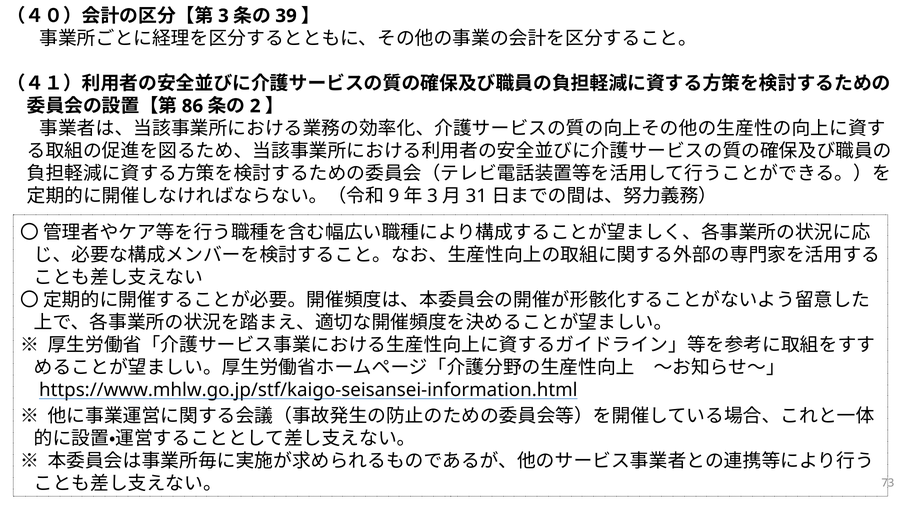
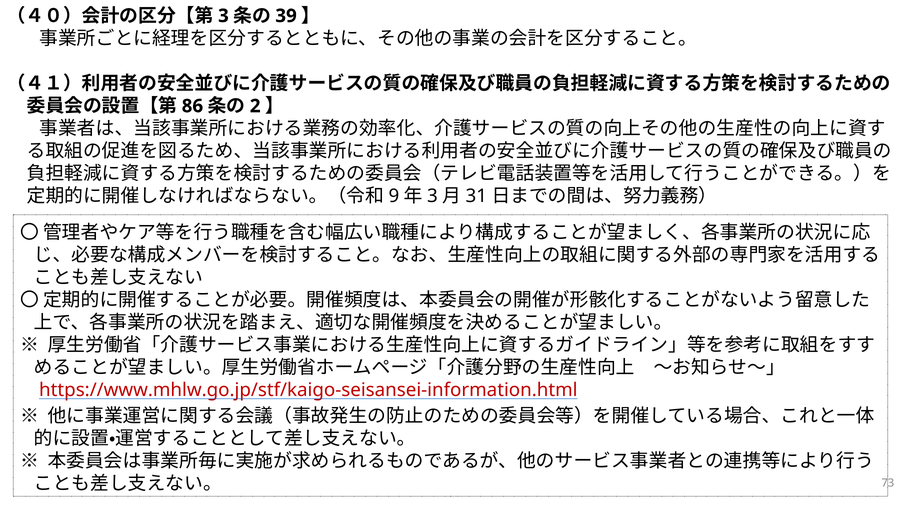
https://www.mhlw.go.jp/stf/kaigo-seisansei-information.html colour: black -> red
